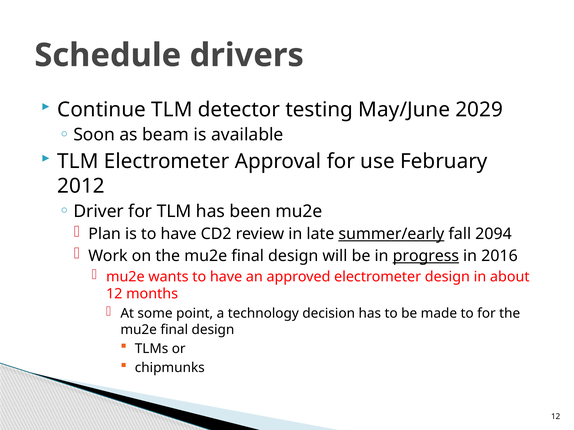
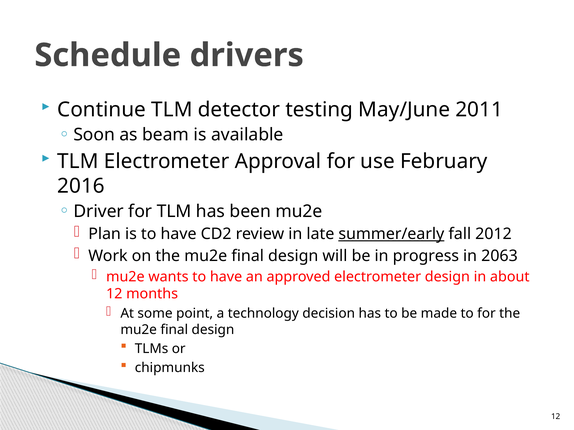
2029: 2029 -> 2011
2012: 2012 -> 2016
2094: 2094 -> 2012
progress underline: present -> none
2016: 2016 -> 2063
